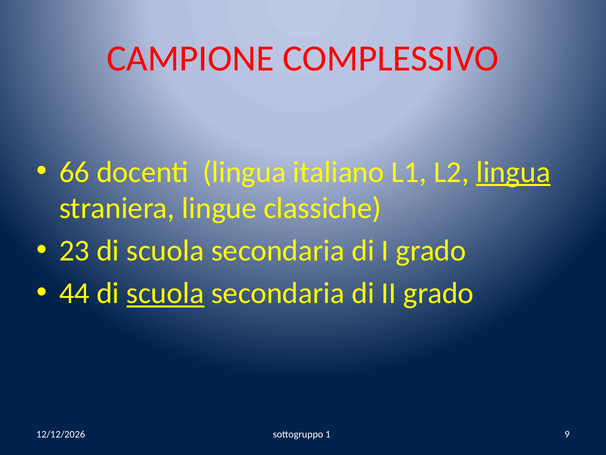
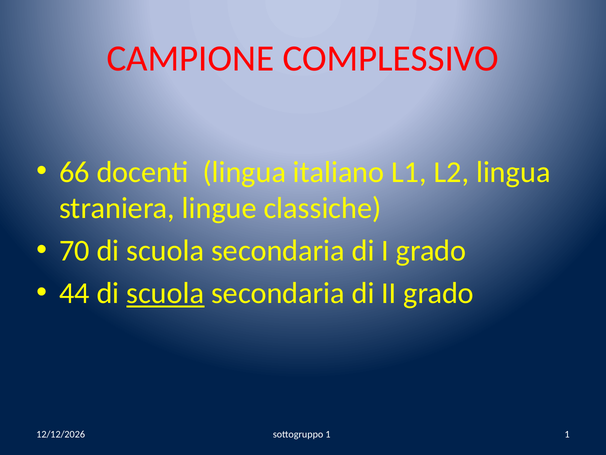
lingua at (513, 172) underline: present -> none
23: 23 -> 70
1 9: 9 -> 1
